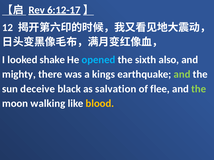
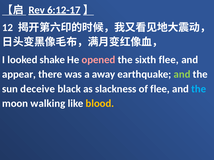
opened colour: light blue -> pink
sixth also: also -> flee
mighty: mighty -> appear
kings: kings -> away
salvation: salvation -> slackness
the at (199, 89) colour: light green -> light blue
